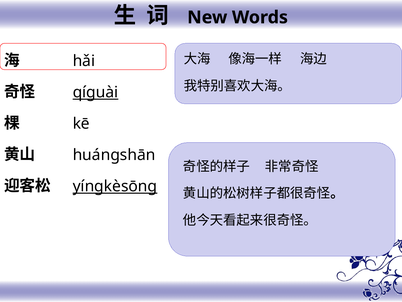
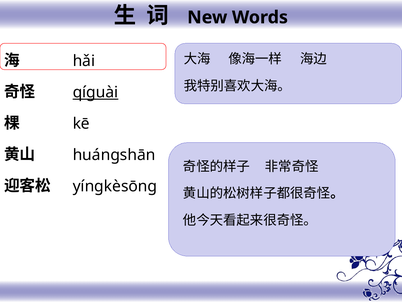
yíngkèsōng underline: present -> none
